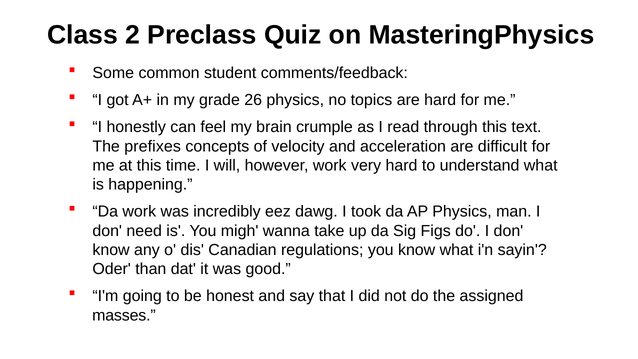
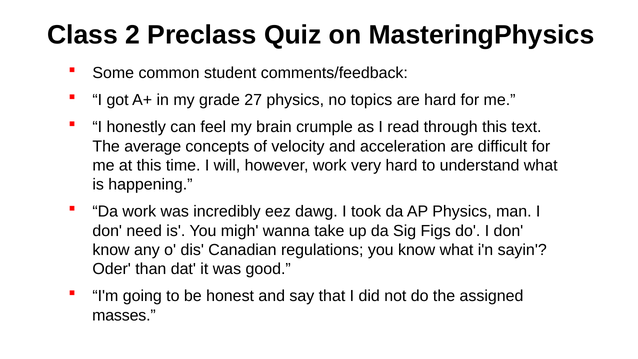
26: 26 -> 27
prefixes: prefixes -> average
